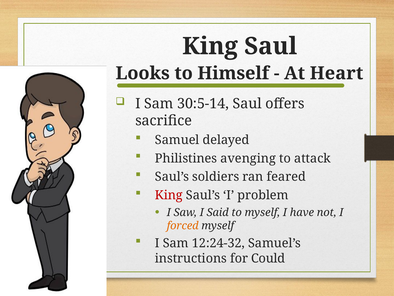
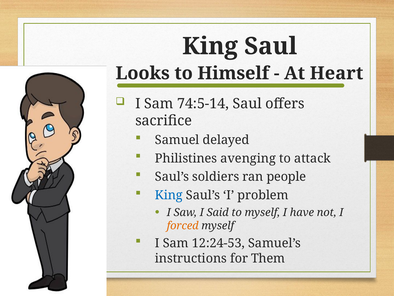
30:5-14: 30:5-14 -> 74:5-14
feared: feared -> people
King at (169, 195) colour: red -> blue
12:24-32: 12:24-32 -> 12:24-53
Could: Could -> Them
